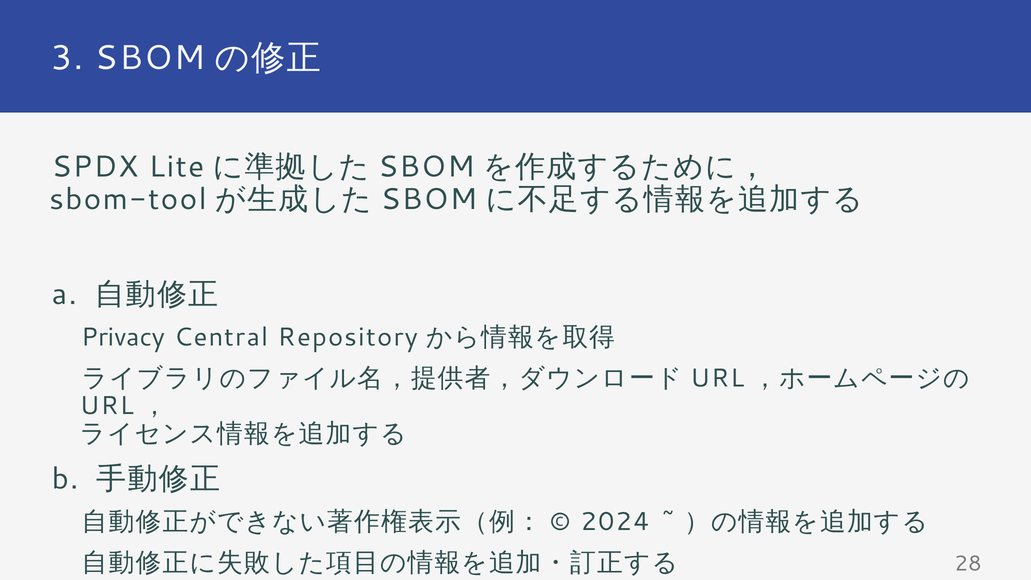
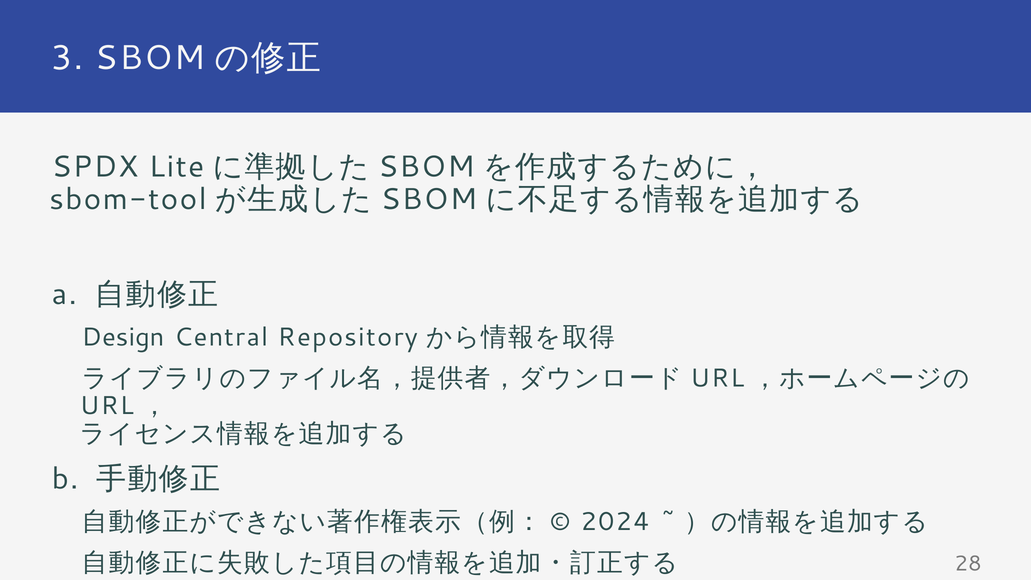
Privacy: Privacy -> Design
